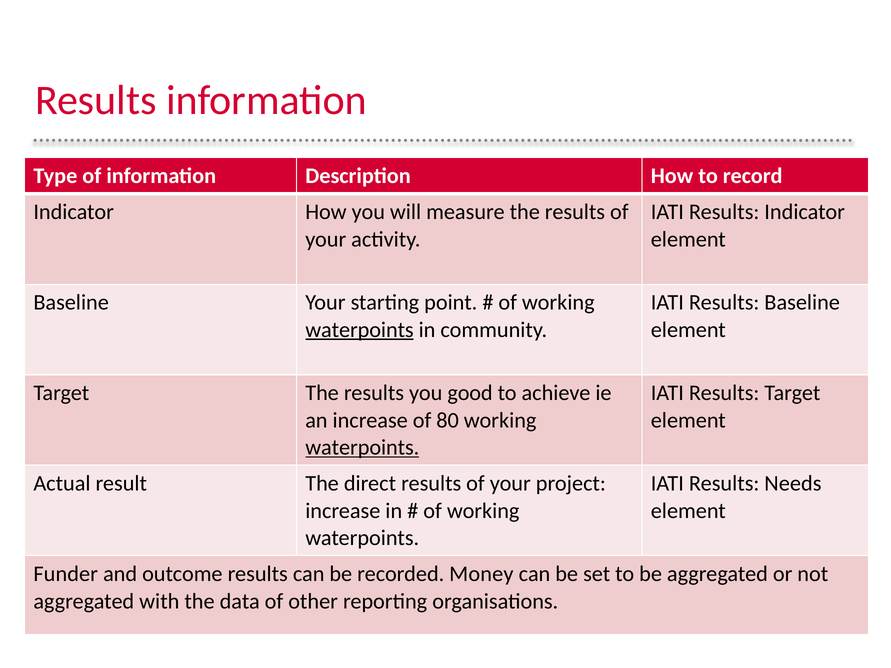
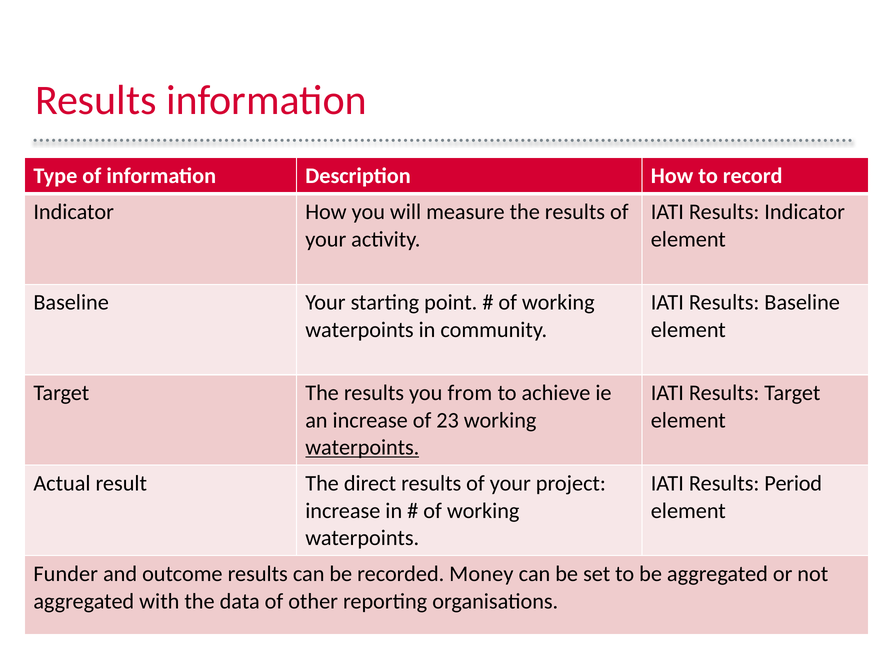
waterpoints at (359, 330) underline: present -> none
good: good -> from
80: 80 -> 23
Needs: Needs -> Period
